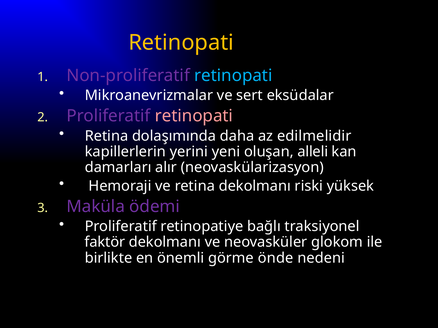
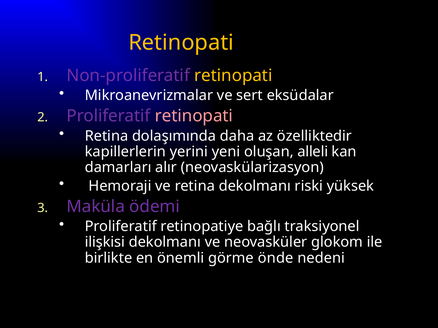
retinopati at (233, 76) colour: light blue -> yellow
edilmelidir: edilmelidir -> özelliktedir
faktör: faktör -> ilişkisi
